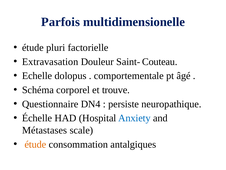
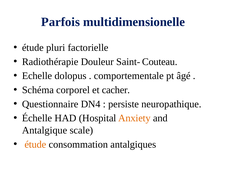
Extravasation: Extravasation -> Radiothérapie
trouve: trouve -> cacher
Anxiety colour: blue -> orange
Métastases: Métastases -> Antalgique
